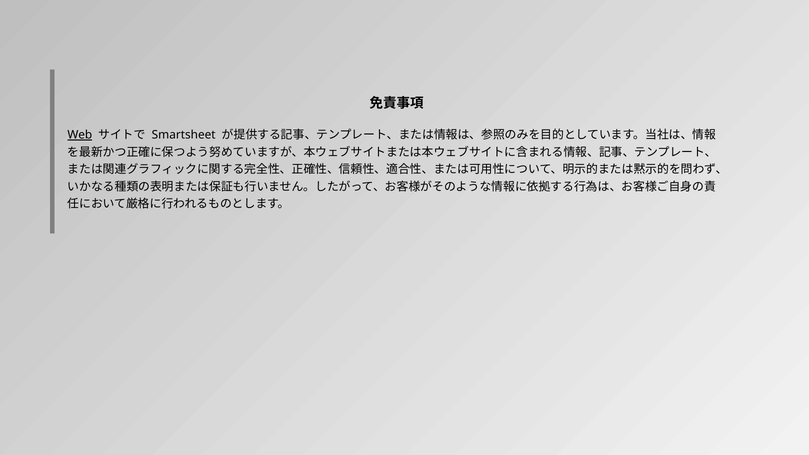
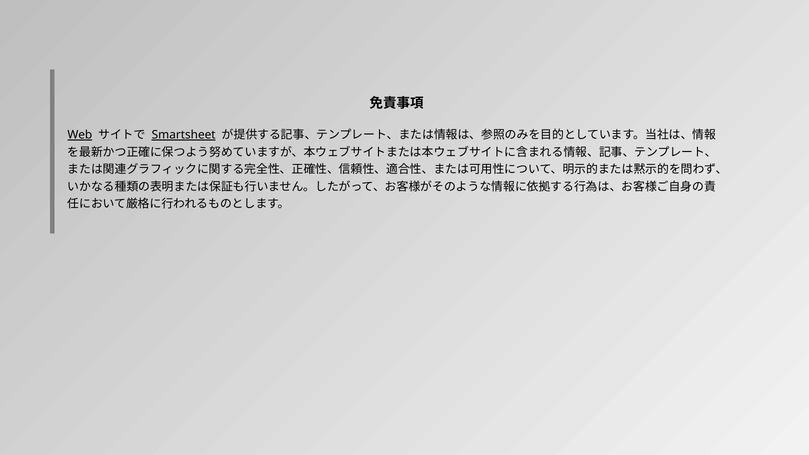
Smartsheet underline: none -> present
